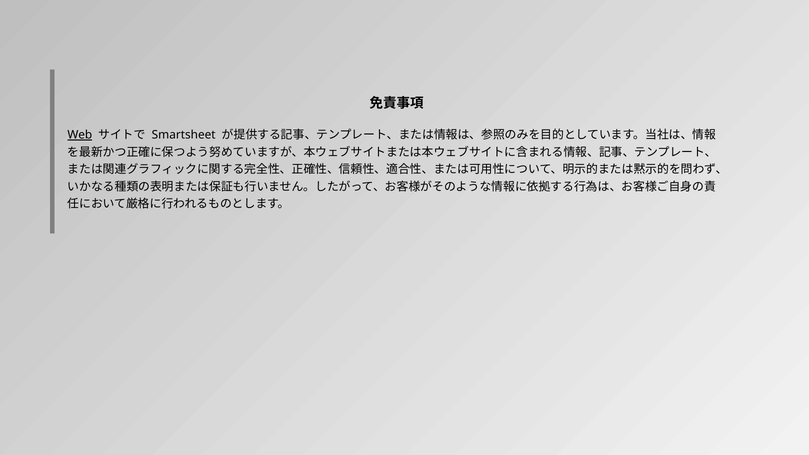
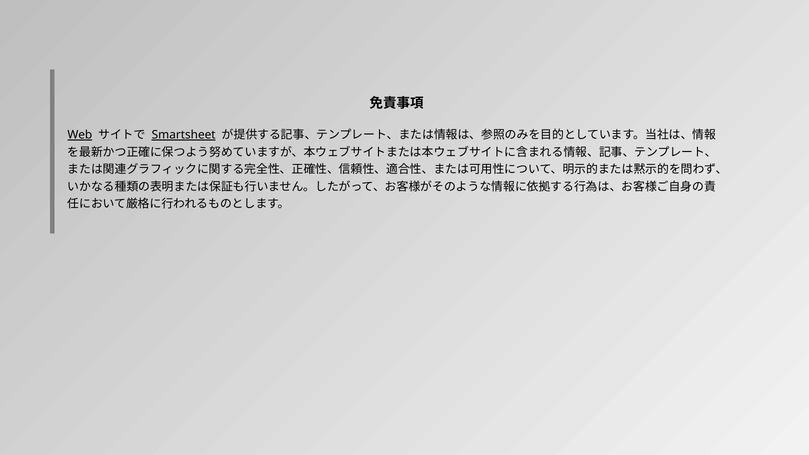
Smartsheet underline: none -> present
